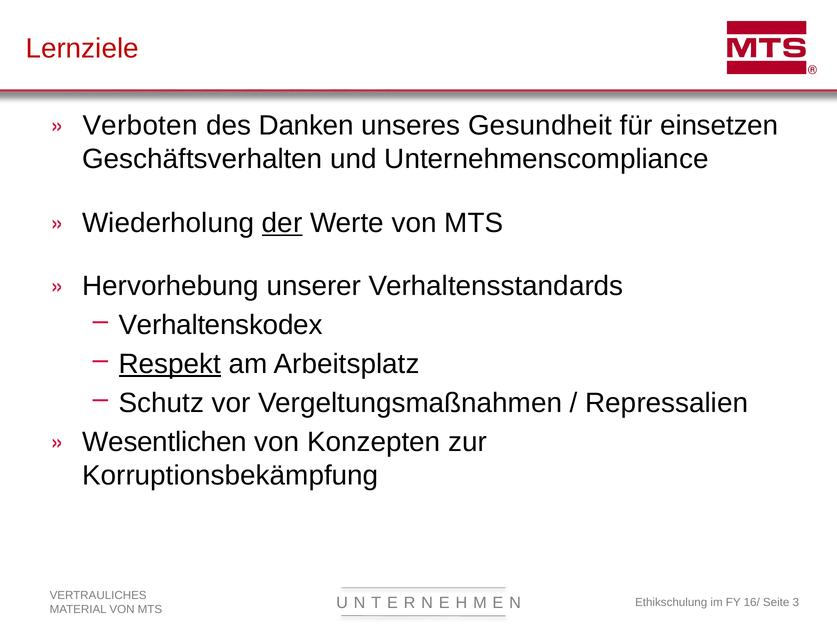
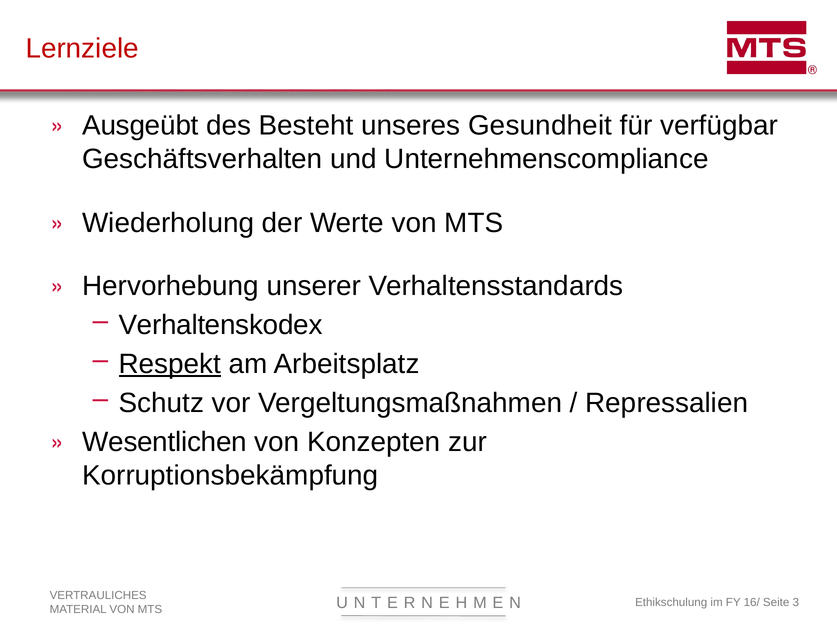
Verboten: Verboten -> Ausgeübt
Danken: Danken -> Besteht
einsetzen: einsetzen -> verfügbar
der underline: present -> none
